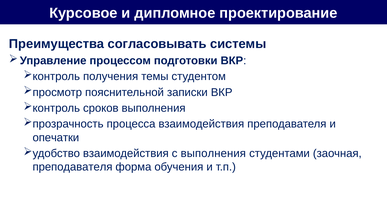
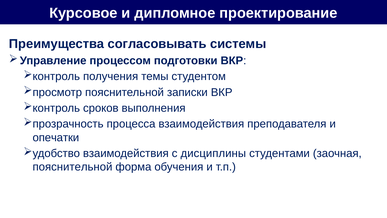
с выполнения: выполнения -> дисциплины
преподавателя at (73, 167): преподавателя -> пояснительной
